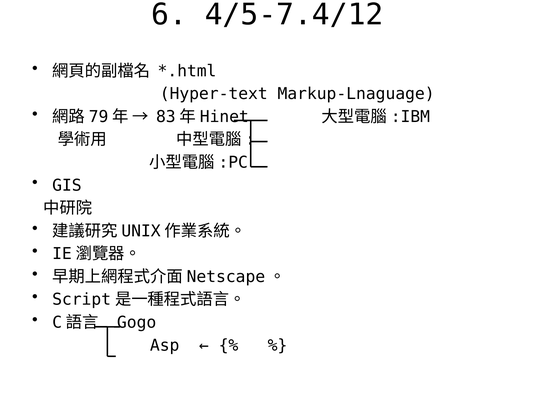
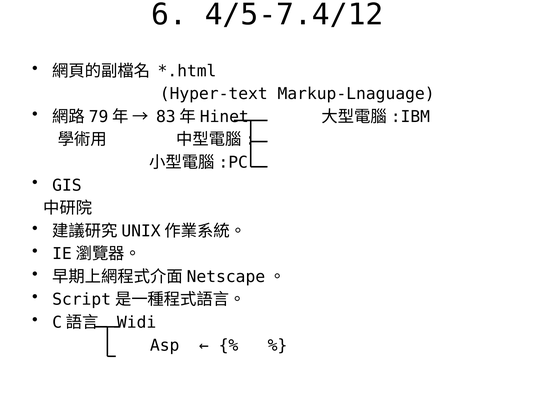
Gogo: Gogo -> Widi
